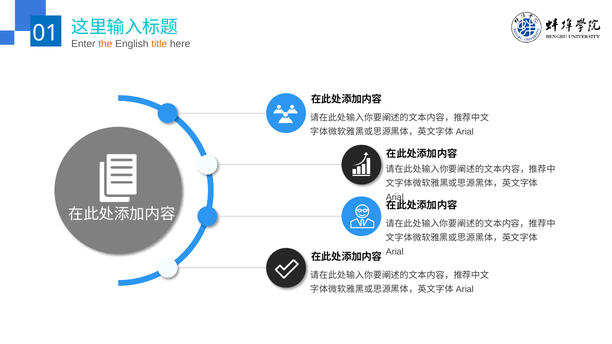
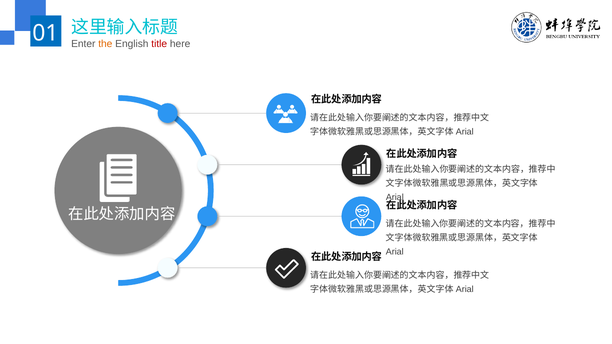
title colour: orange -> red
